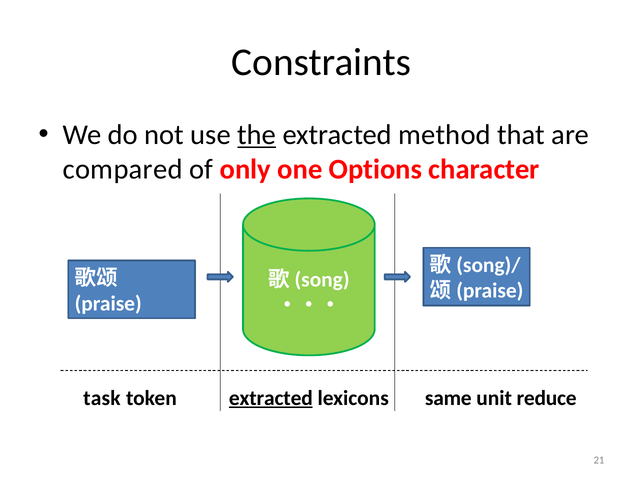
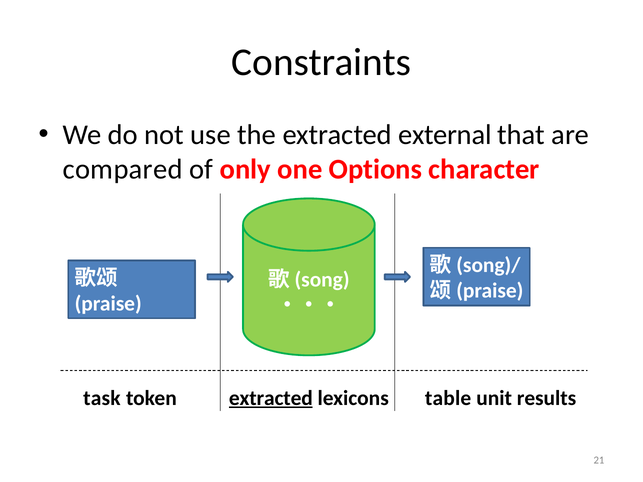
the underline: present -> none
method: method -> external
same: same -> table
reduce: reduce -> results
